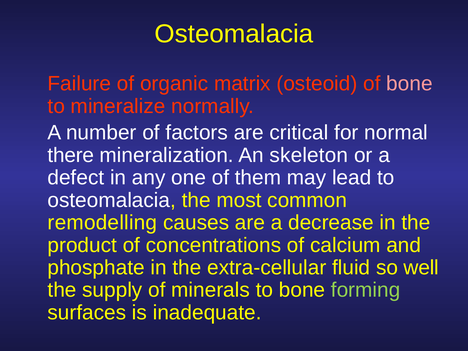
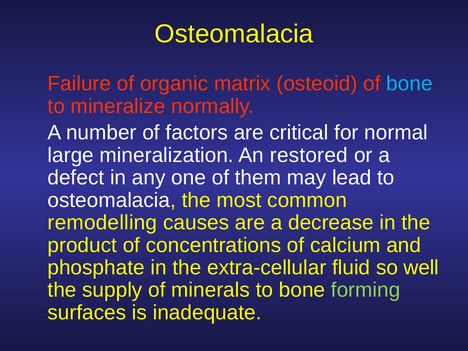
bone at (409, 84) colour: pink -> light blue
there: there -> large
skeleton: skeleton -> restored
